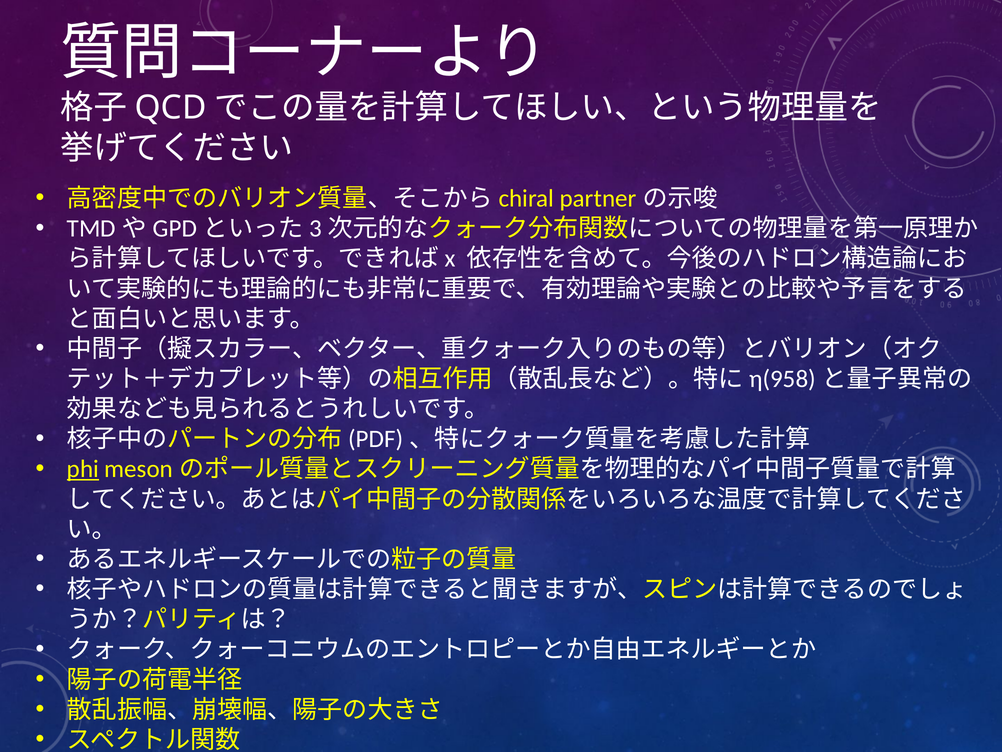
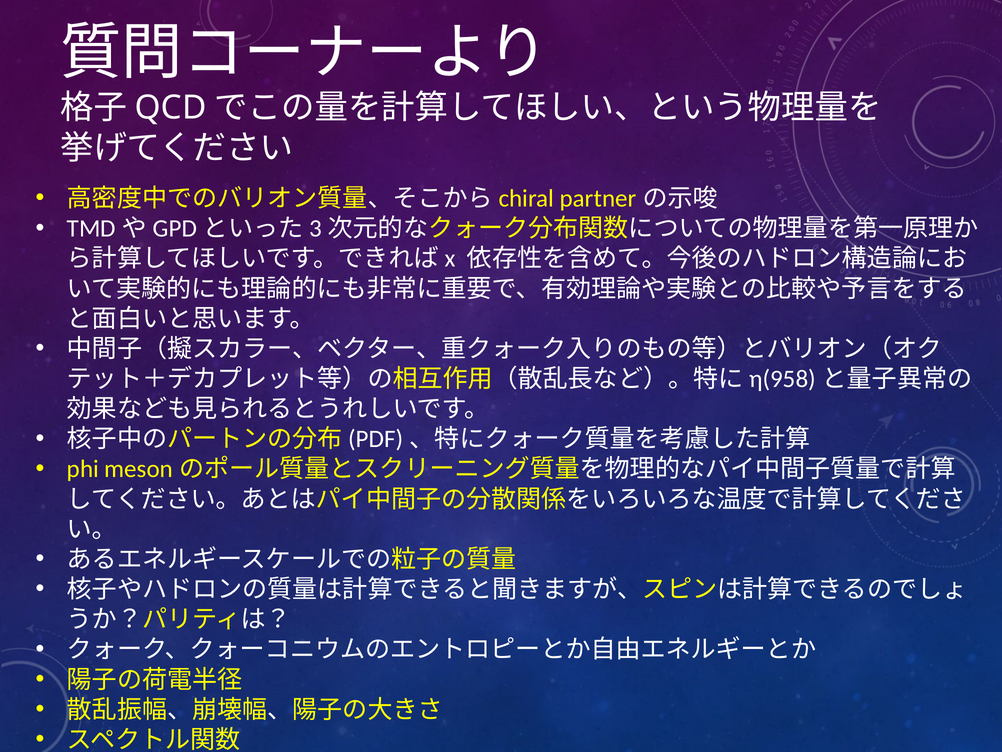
phi underline: present -> none
